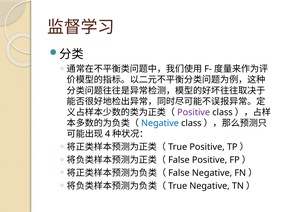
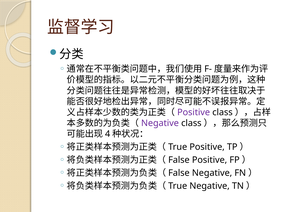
Negative at (160, 123) colour: blue -> purple
